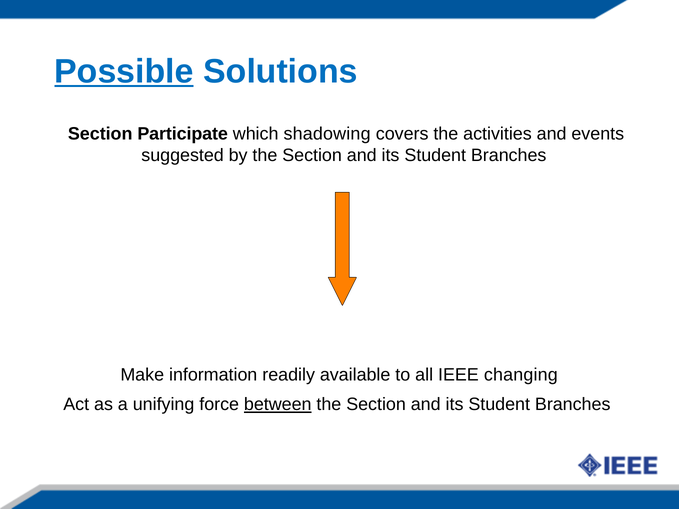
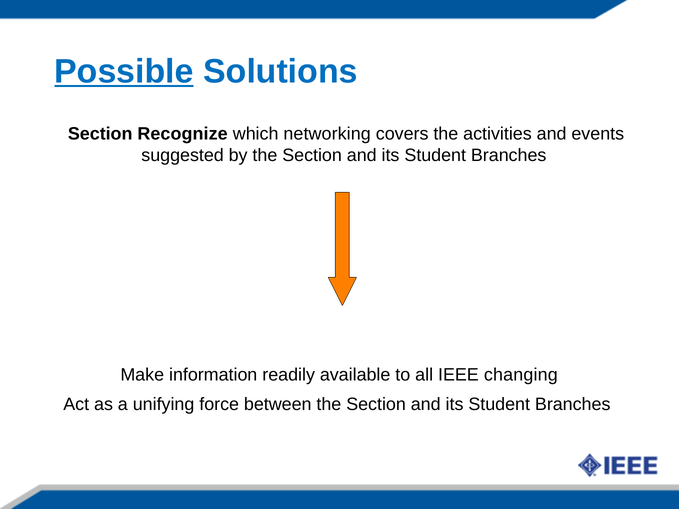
Participate: Participate -> Recognize
shadowing: shadowing -> networking
between underline: present -> none
